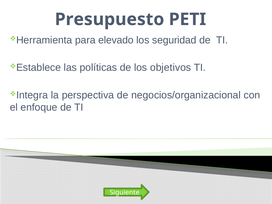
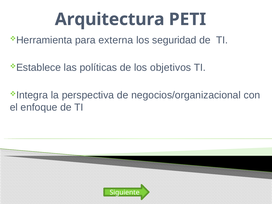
Presupuesto: Presupuesto -> Arquitectura
elevado: elevado -> externa
